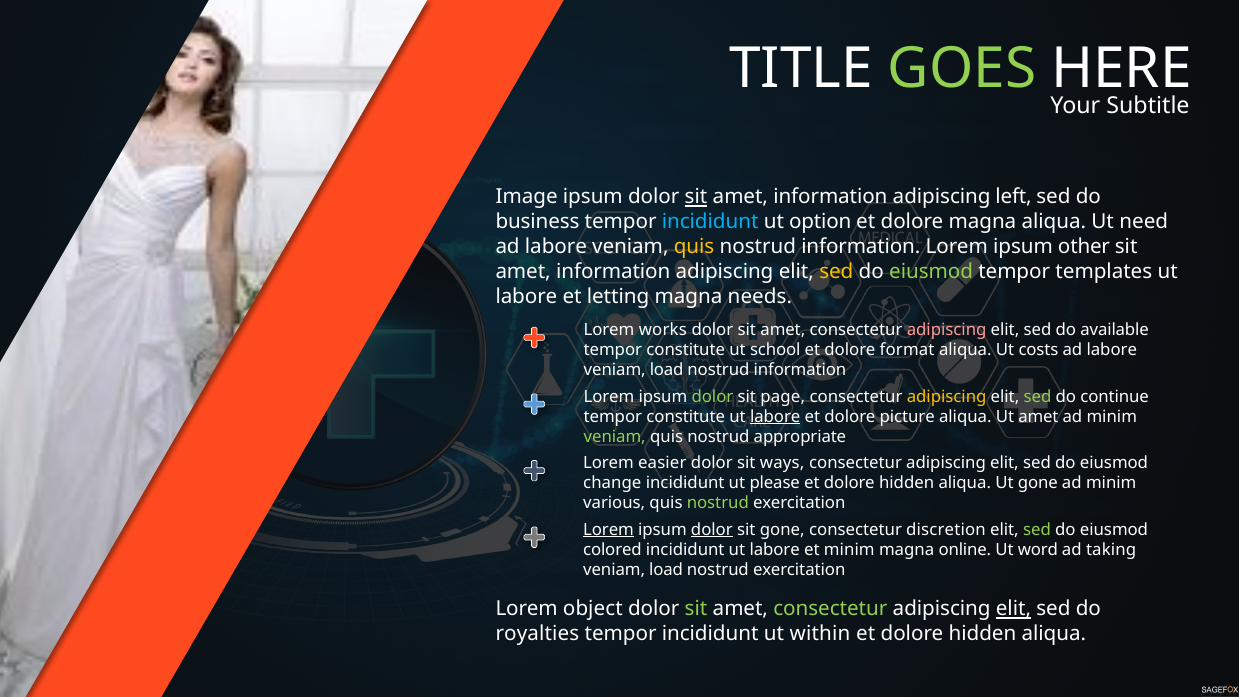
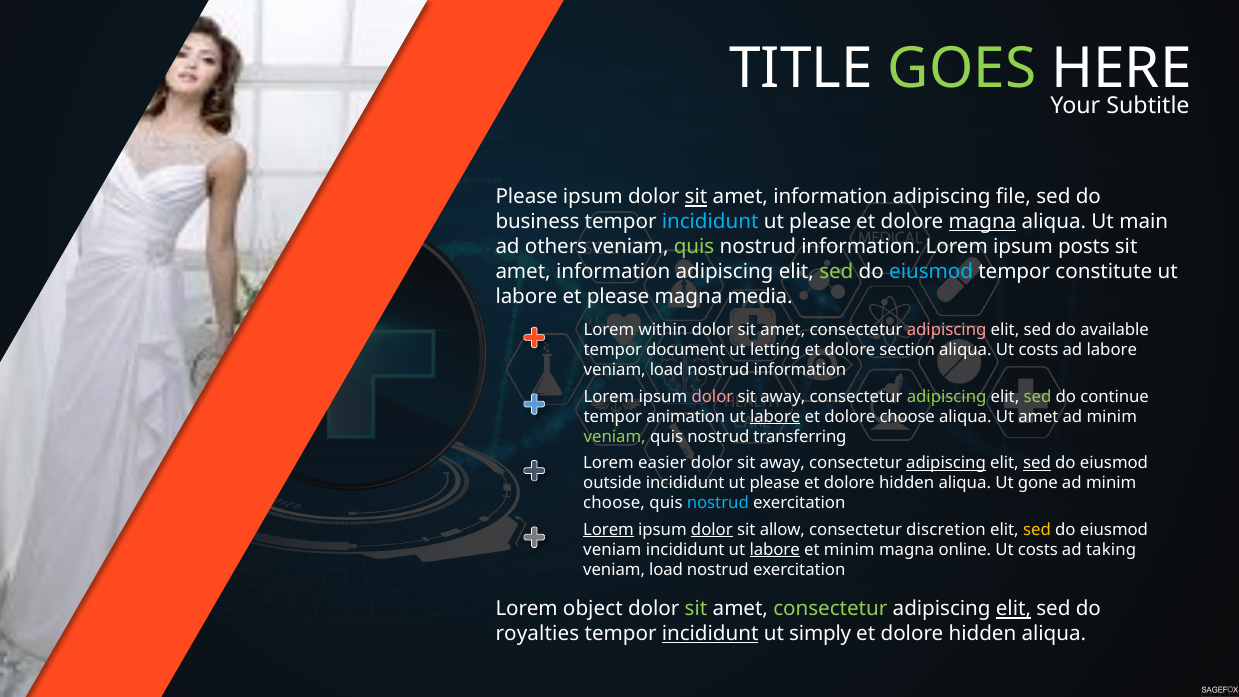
Image at (527, 197): Image -> Please
left: left -> file
option at (820, 222): option -> please
magna at (982, 222) underline: none -> present
need: need -> main
labore at (556, 247): labore -> others
quis at (694, 247) colour: yellow -> light green
other: other -> posts
sed at (836, 271) colour: yellow -> light green
eiusmod at (931, 271) colour: light green -> light blue
templates: templates -> constitute
et letting: letting -> please
needs: needs -> media
works: works -> within
constitute at (686, 350): constitute -> document
school: school -> letting
format: format -> section
dolor at (712, 396) colour: light green -> pink
page at (783, 396): page -> away
adipiscing at (947, 396) colour: yellow -> light green
constitute at (686, 417): constitute -> animation
dolore picture: picture -> choose
appropriate: appropriate -> transferring
ways at (782, 463): ways -> away
adipiscing at (946, 463) underline: none -> present
sed at (1037, 463) underline: none -> present
change: change -> outside
various at (614, 503): various -> choose
nostrud at (718, 503) colour: light green -> light blue
sit gone: gone -> allow
sed at (1037, 529) colour: light green -> yellow
colored at (612, 550): colored -> veniam
labore at (775, 550) underline: none -> present
word at (1038, 550): word -> costs
incididunt at (710, 634) underline: none -> present
within: within -> simply
